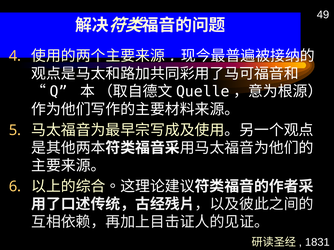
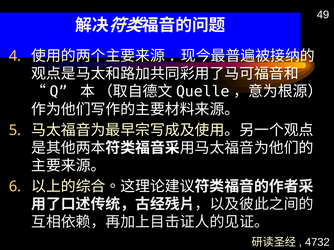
1831: 1831 -> 4732
